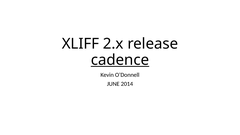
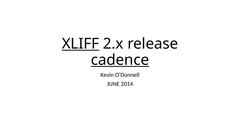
XLIFF underline: none -> present
